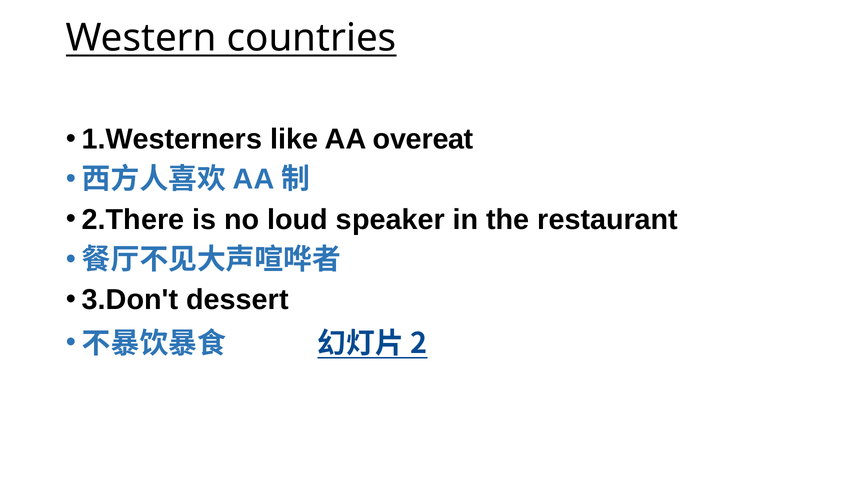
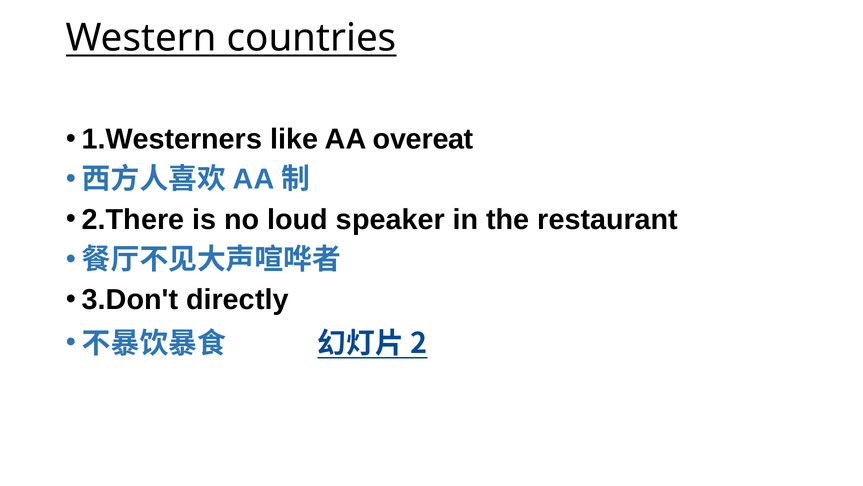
dessert: dessert -> directly
